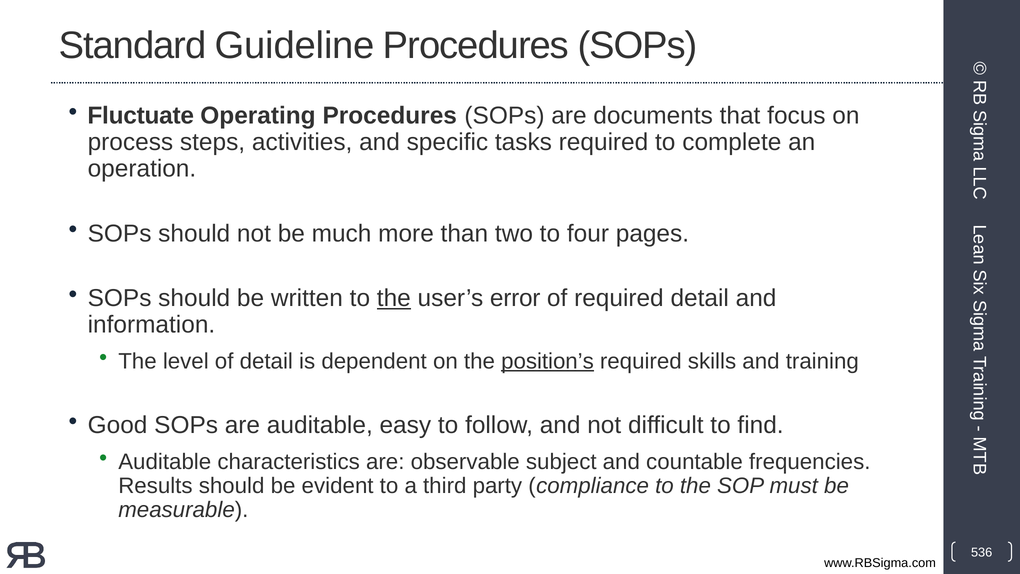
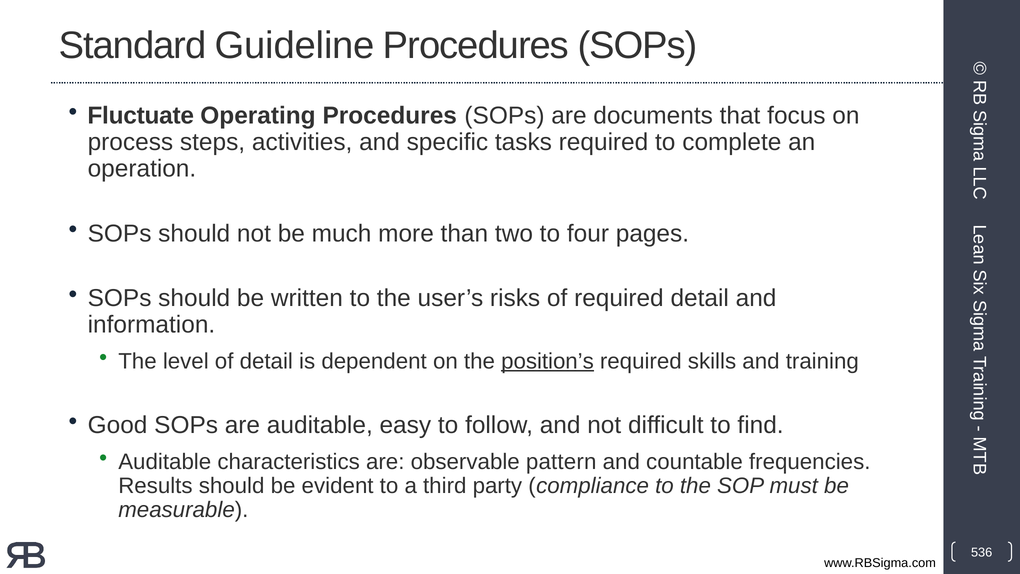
the at (394, 298) underline: present -> none
error: error -> risks
subject: subject -> pattern
